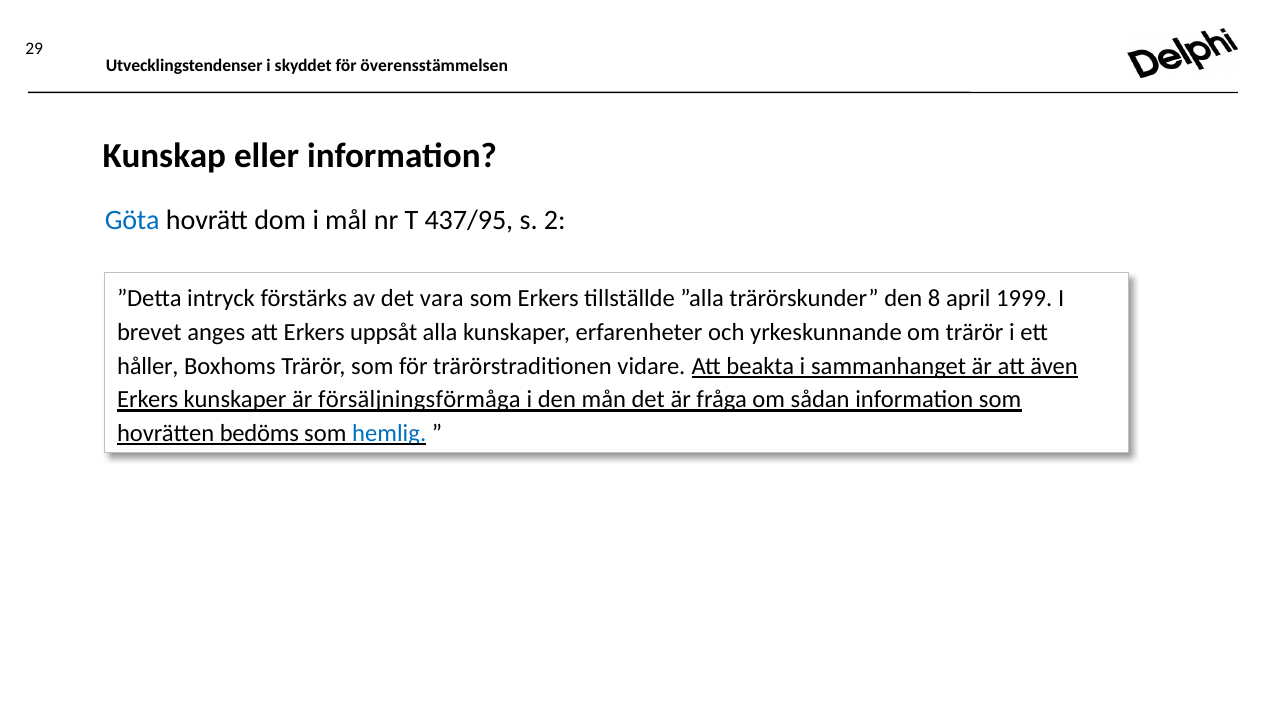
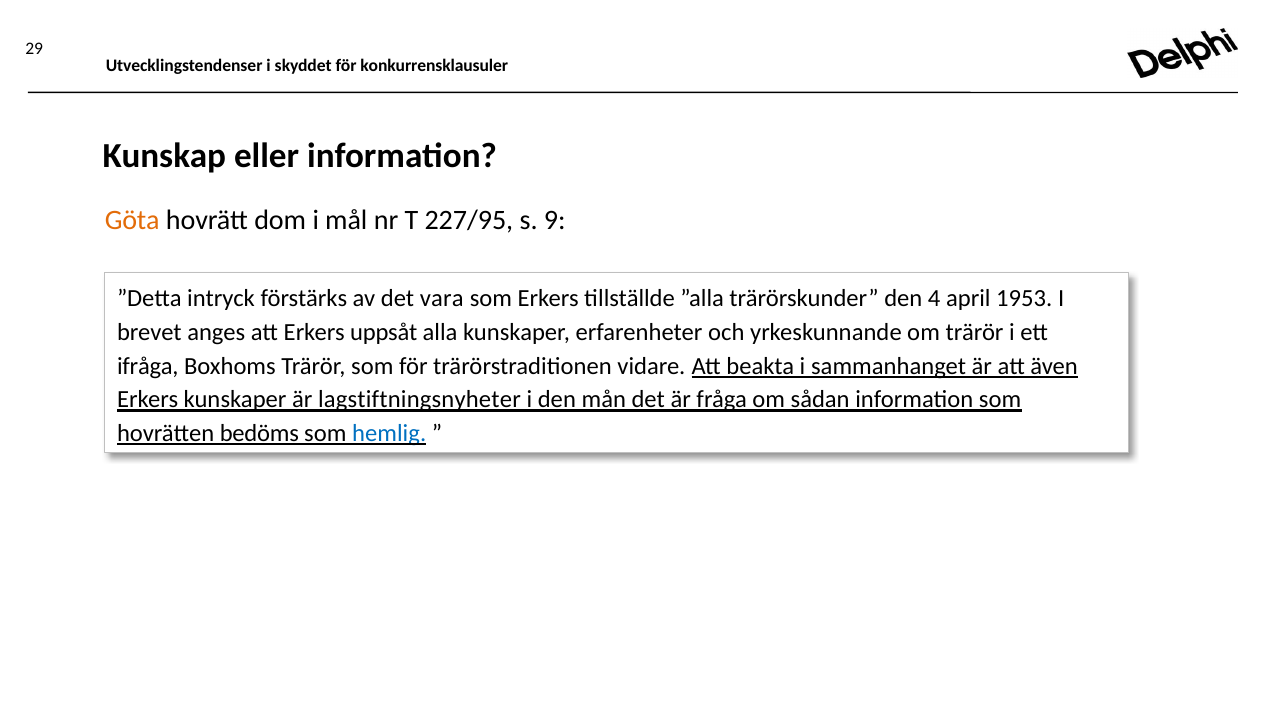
överensstämmelsen: överensstämmelsen -> konkurrensklausuler
Göta colour: blue -> orange
437/95: 437/95 -> 227/95
2: 2 -> 9
8: 8 -> 4
1999: 1999 -> 1953
håller: håller -> ifråga
försäljningsförmåga: försäljningsförmåga -> lagstiftningsnyheter
